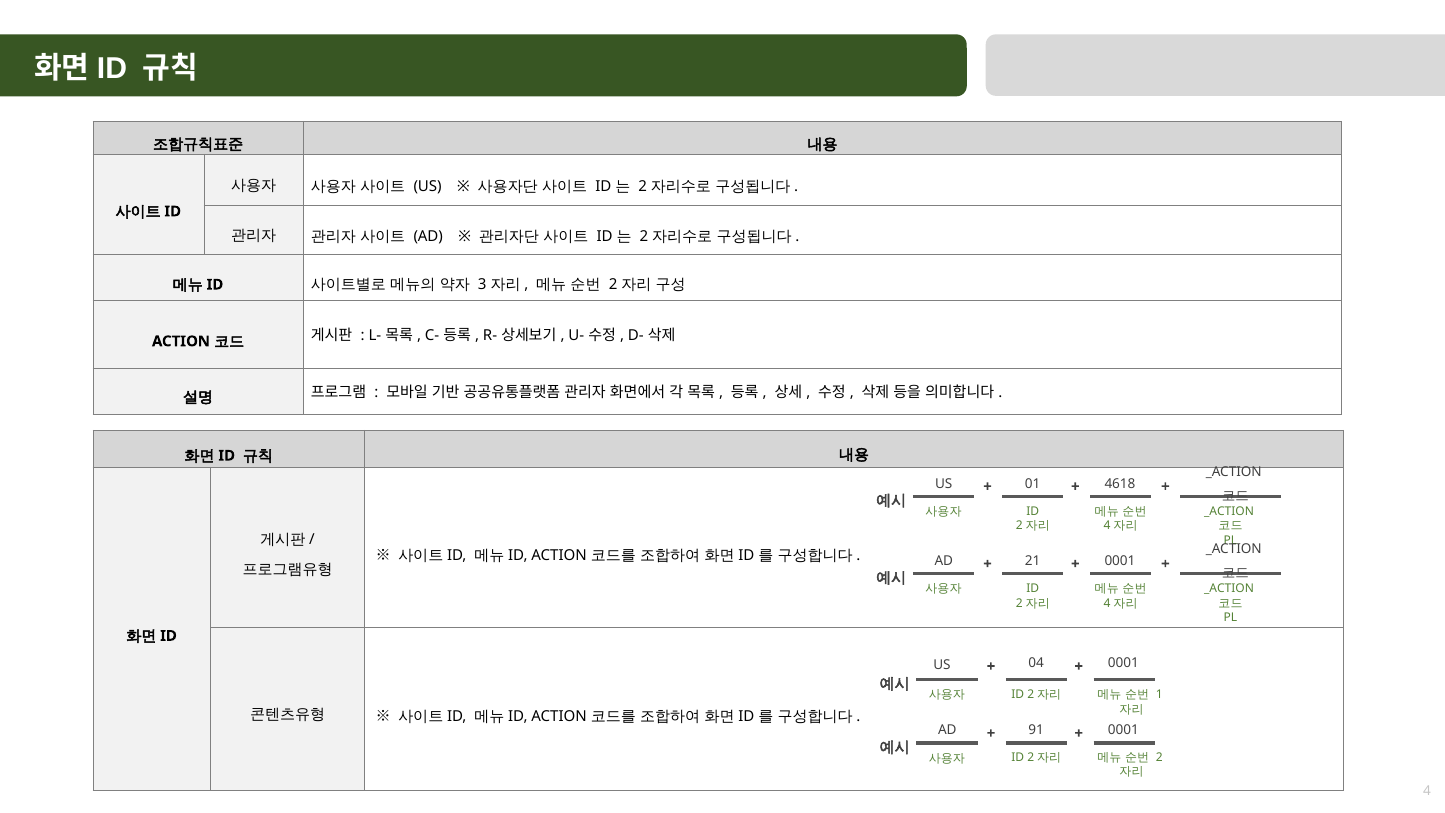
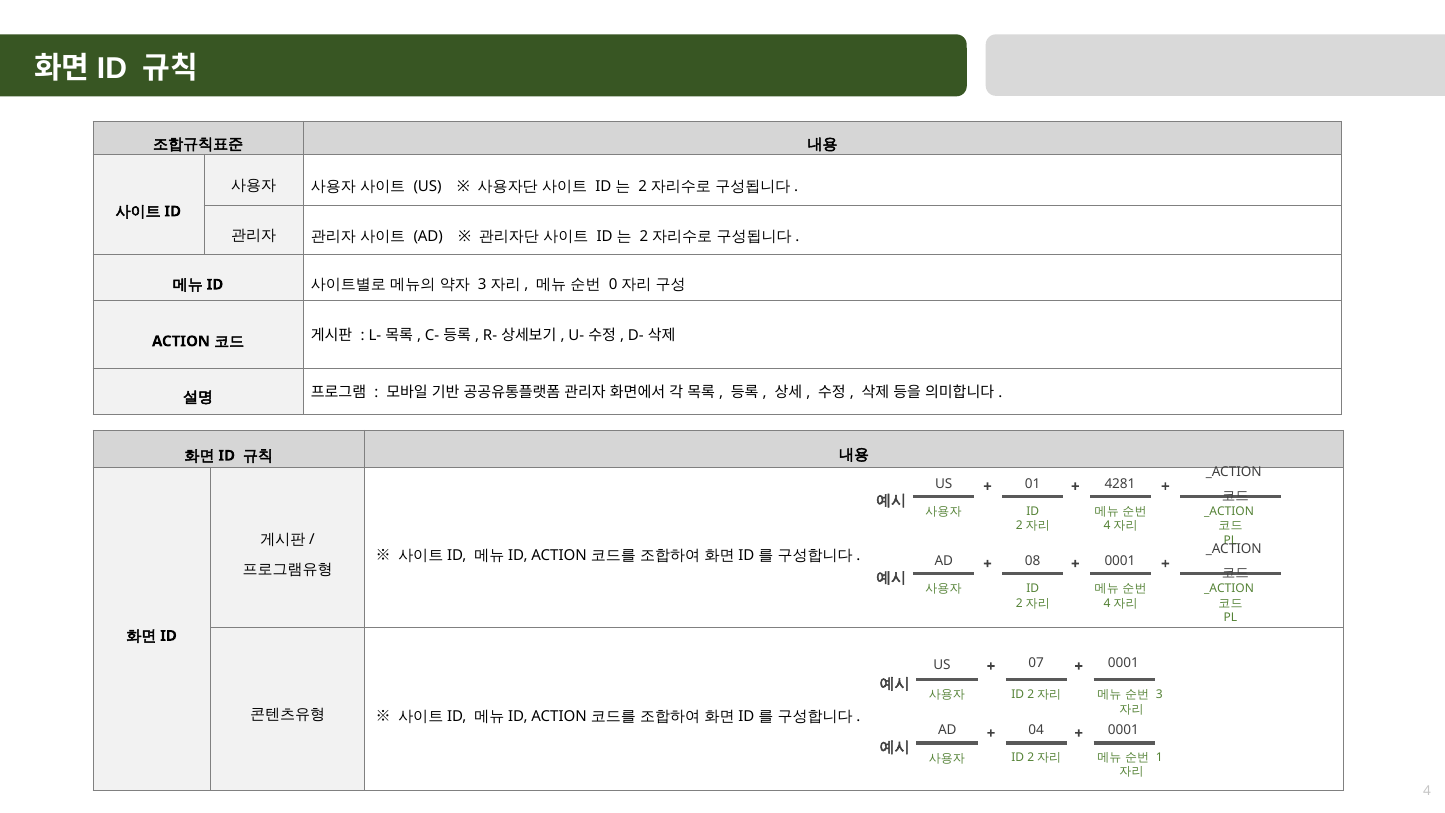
2 at (613, 285): 2 -> 0
4618: 4618 -> 4281
21: 21 -> 08
04: 04 -> 07
1 at (1159, 695): 1 -> 3
91: 91 -> 04
2 at (1159, 757): 2 -> 1
